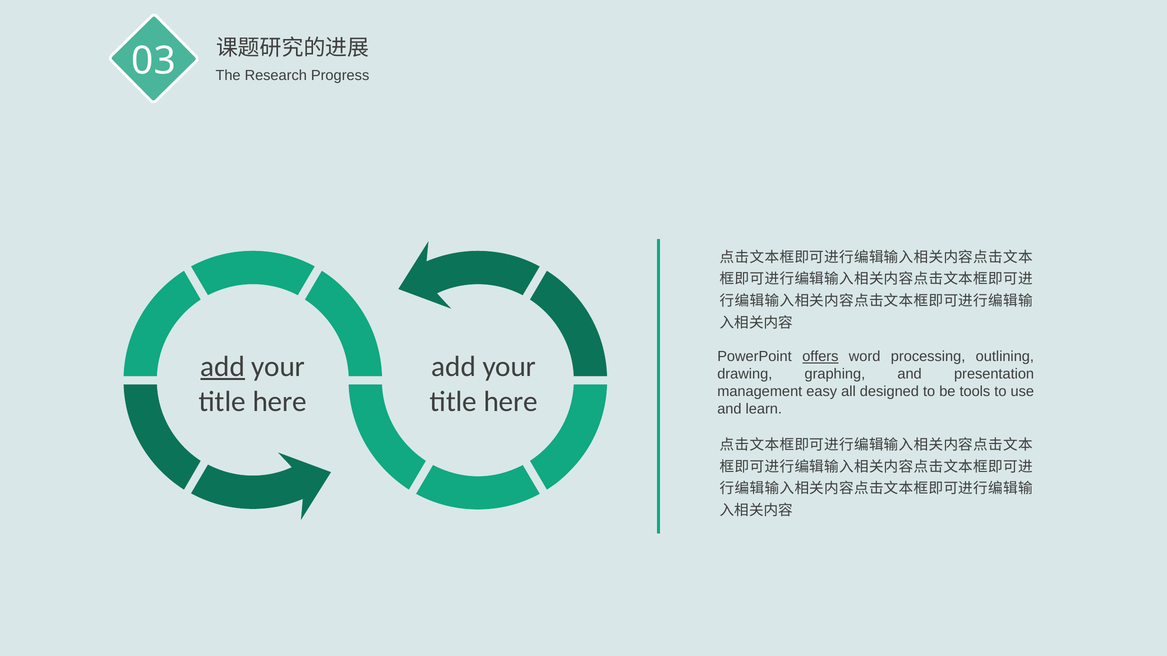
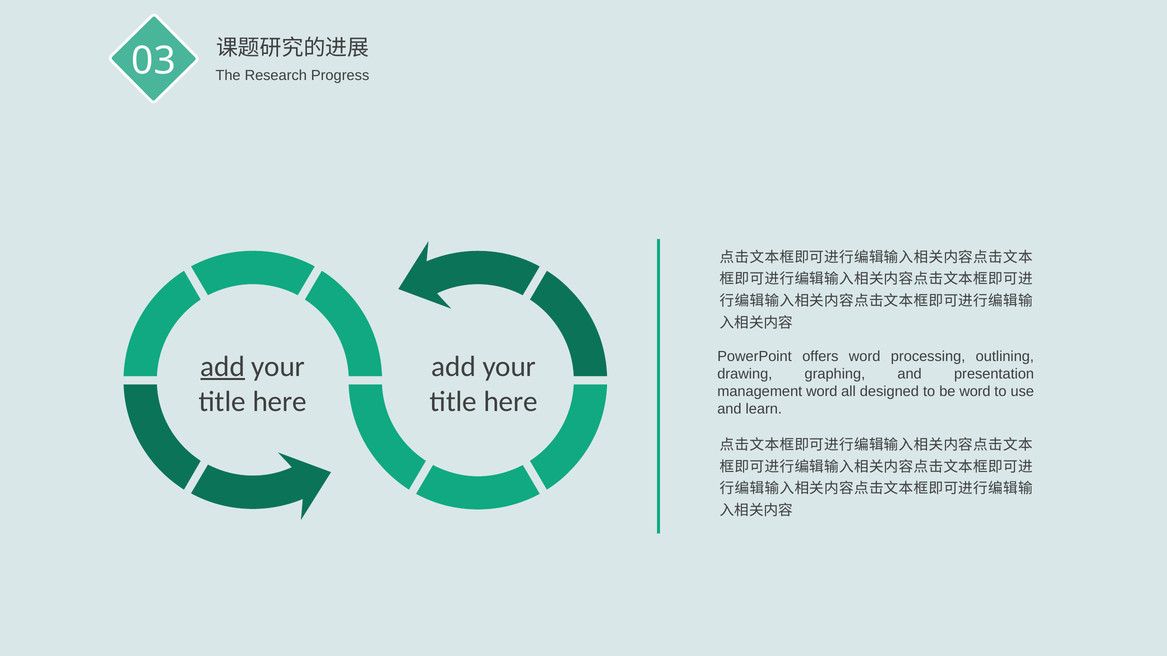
offers underline: present -> none
management easy: easy -> word
be tools: tools -> word
